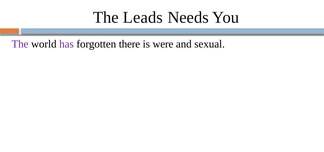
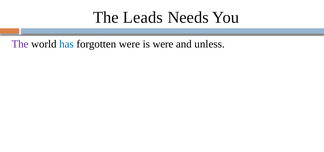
has colour: purple -> blue
forgotten there: there -> were
sexual: sexual -> unless
